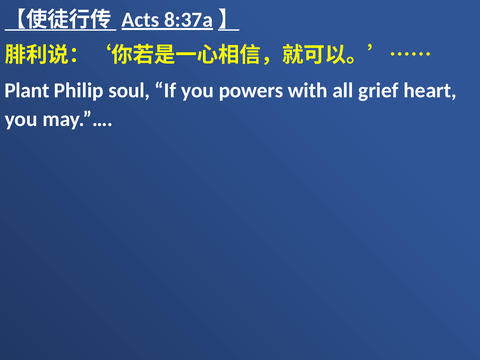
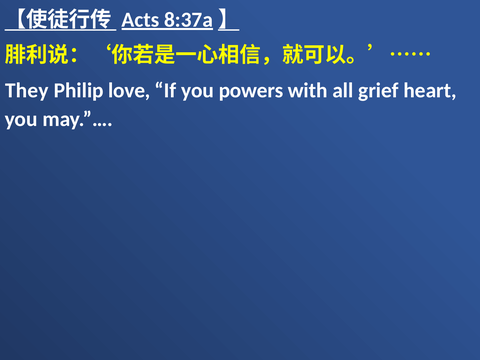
Plant: Plant -> They
soul: soul -> love
